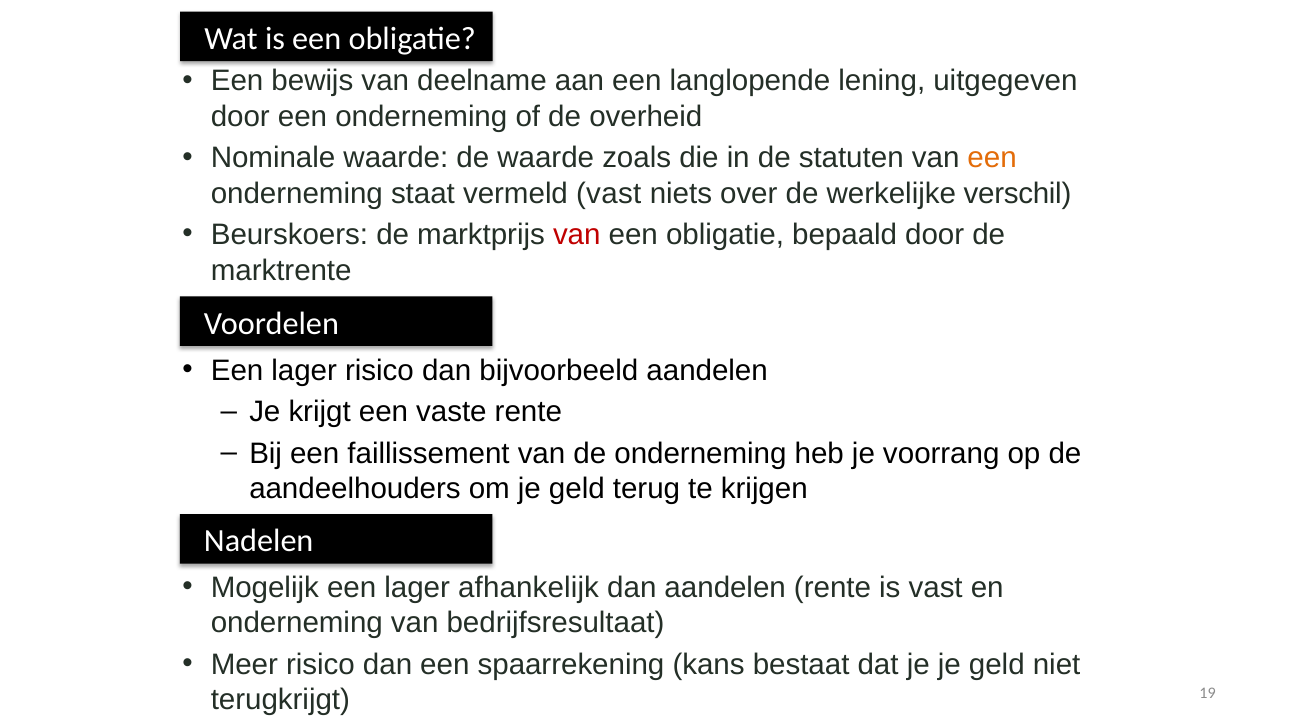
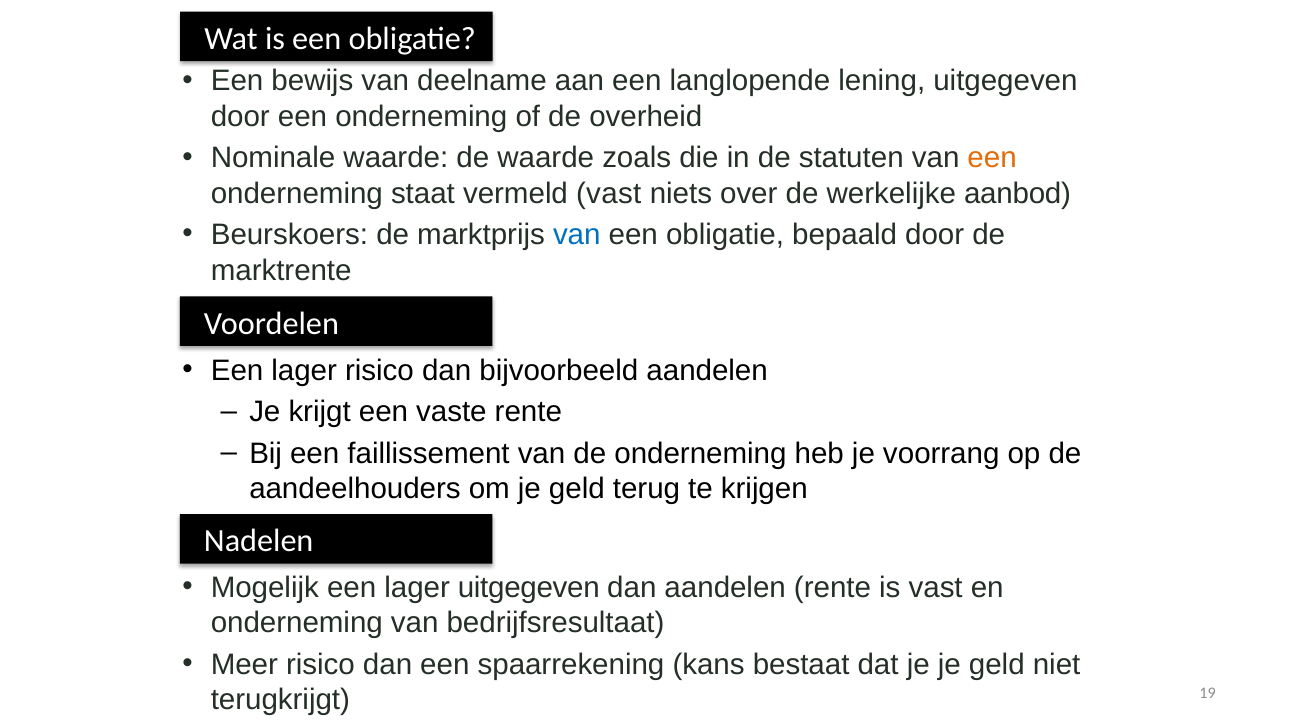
verschil: verschil -> aanbod
van at (577, 235) colour: red -> blue
lager afhankelijk: afhankelijk -> uitgegeven
